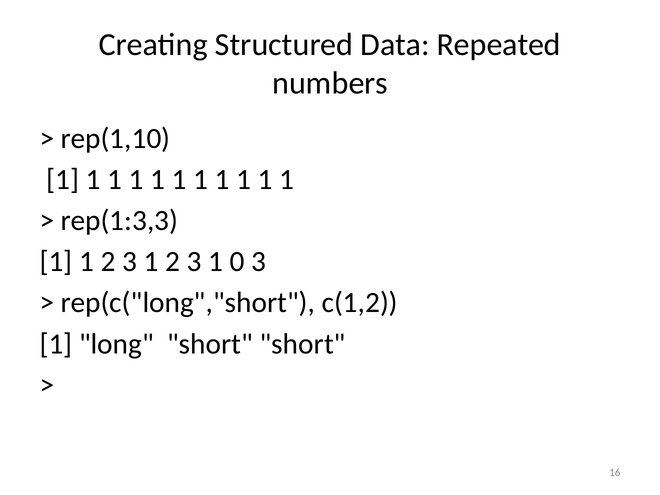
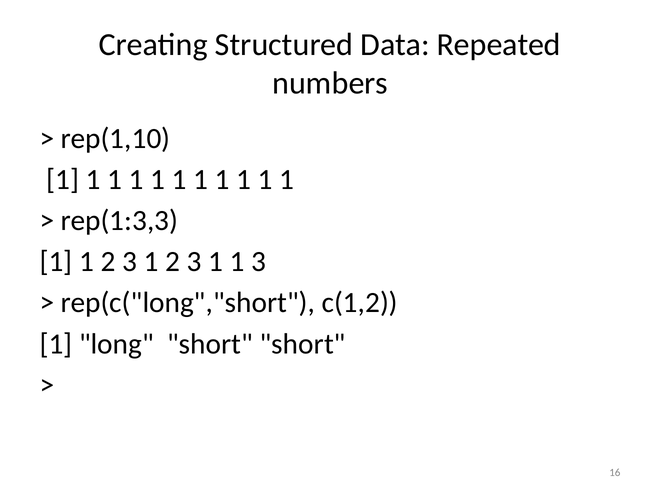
3 1 0: 0 -> 1
